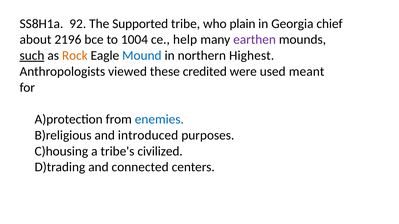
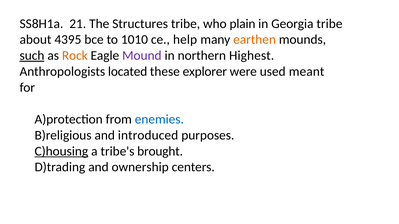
92: 92 -> 21
Supported: Supported -> Structures
Georgia chief: chief -> tribe
2196: 2196 -> 4395
1004: 1004 -> 1010
earthen colour: purple -> orange
Mound colour: blue -> purple
viewed: viewed -> located
credited: credited -> explorer
C)housing underline: none -> present
civilized: civilized -> brought
connected: connected -> ownership
